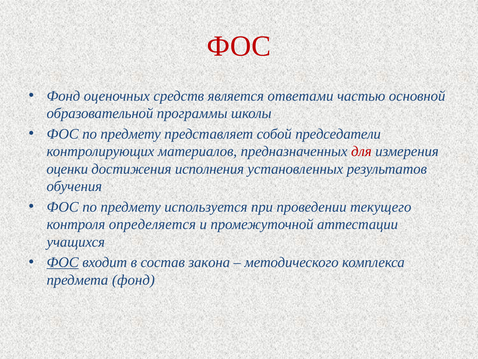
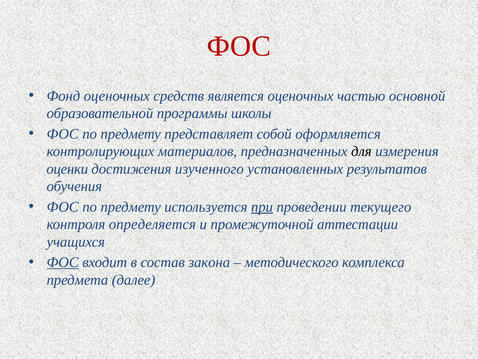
является ответами: ответами -> оценочных
председатели: председатели -> оформляется
для colour: red -> black
исполнения: исполнения -> изученного
при underline: none -> present
предмета фонд: фонд -> далее
